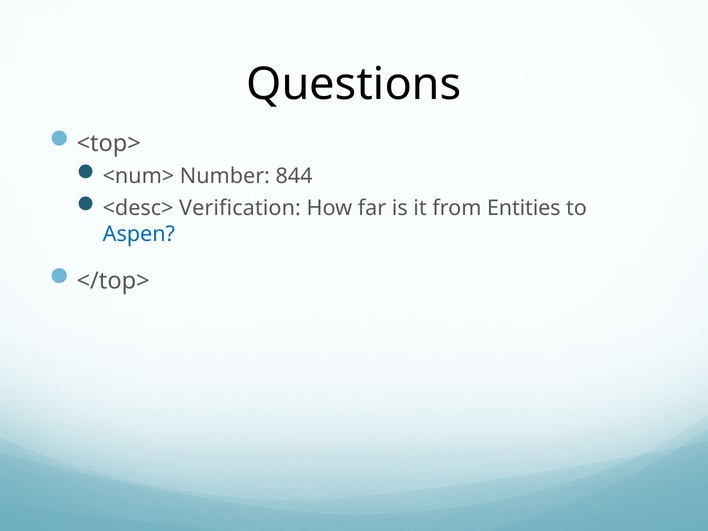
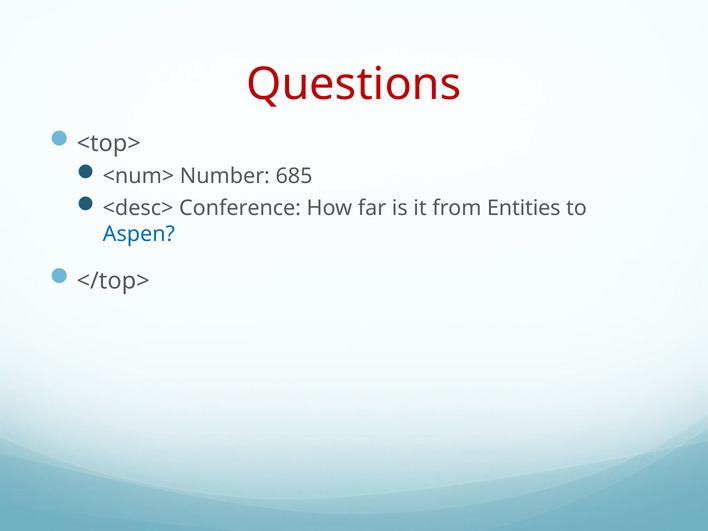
Questions colour: black -> red
844: 844 -> 685
Verification: Verification -> Conference
